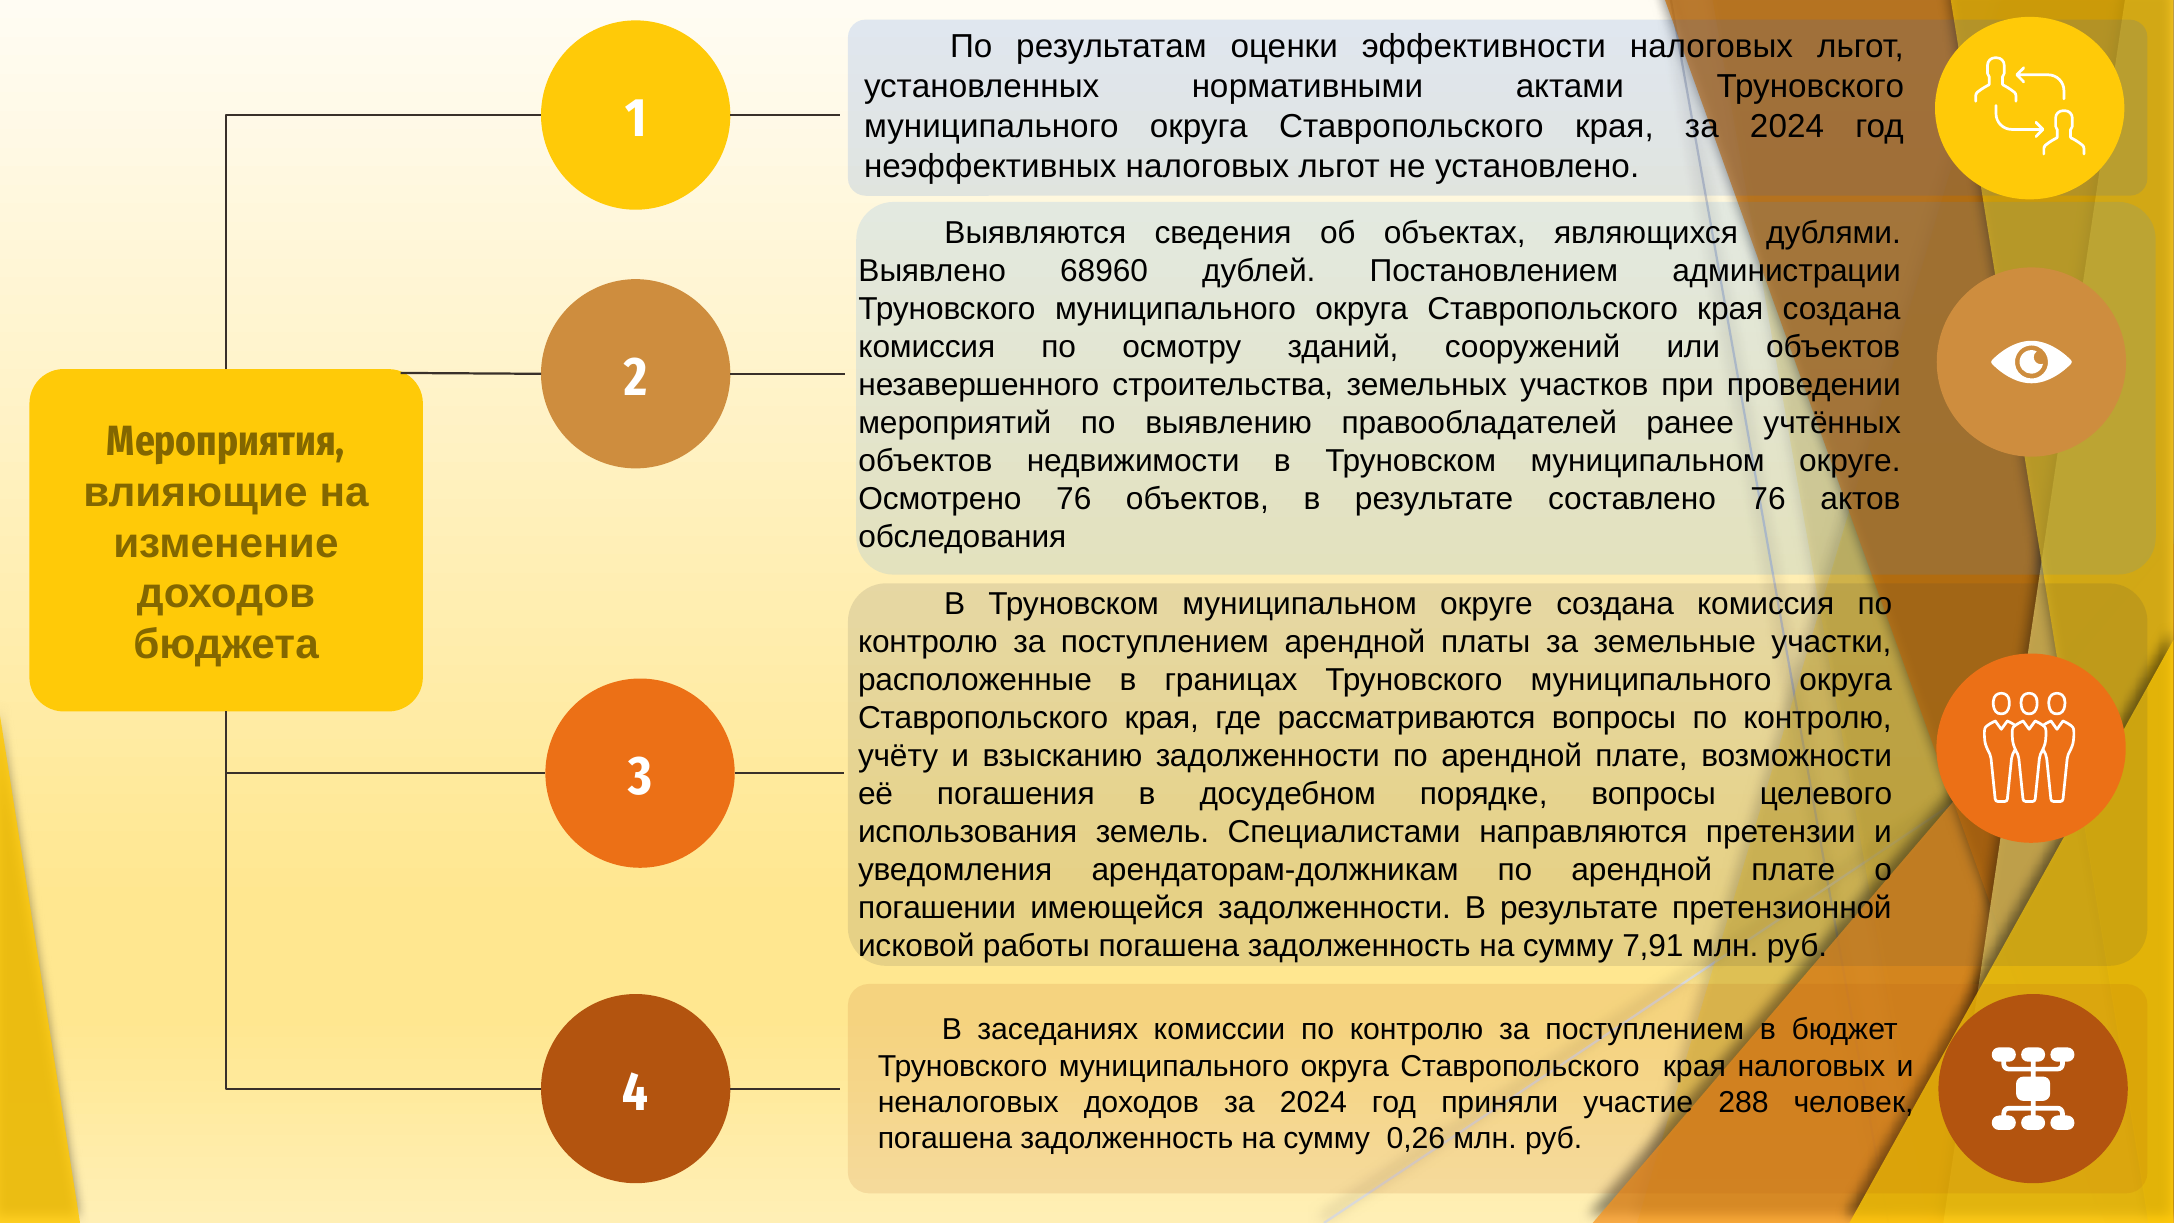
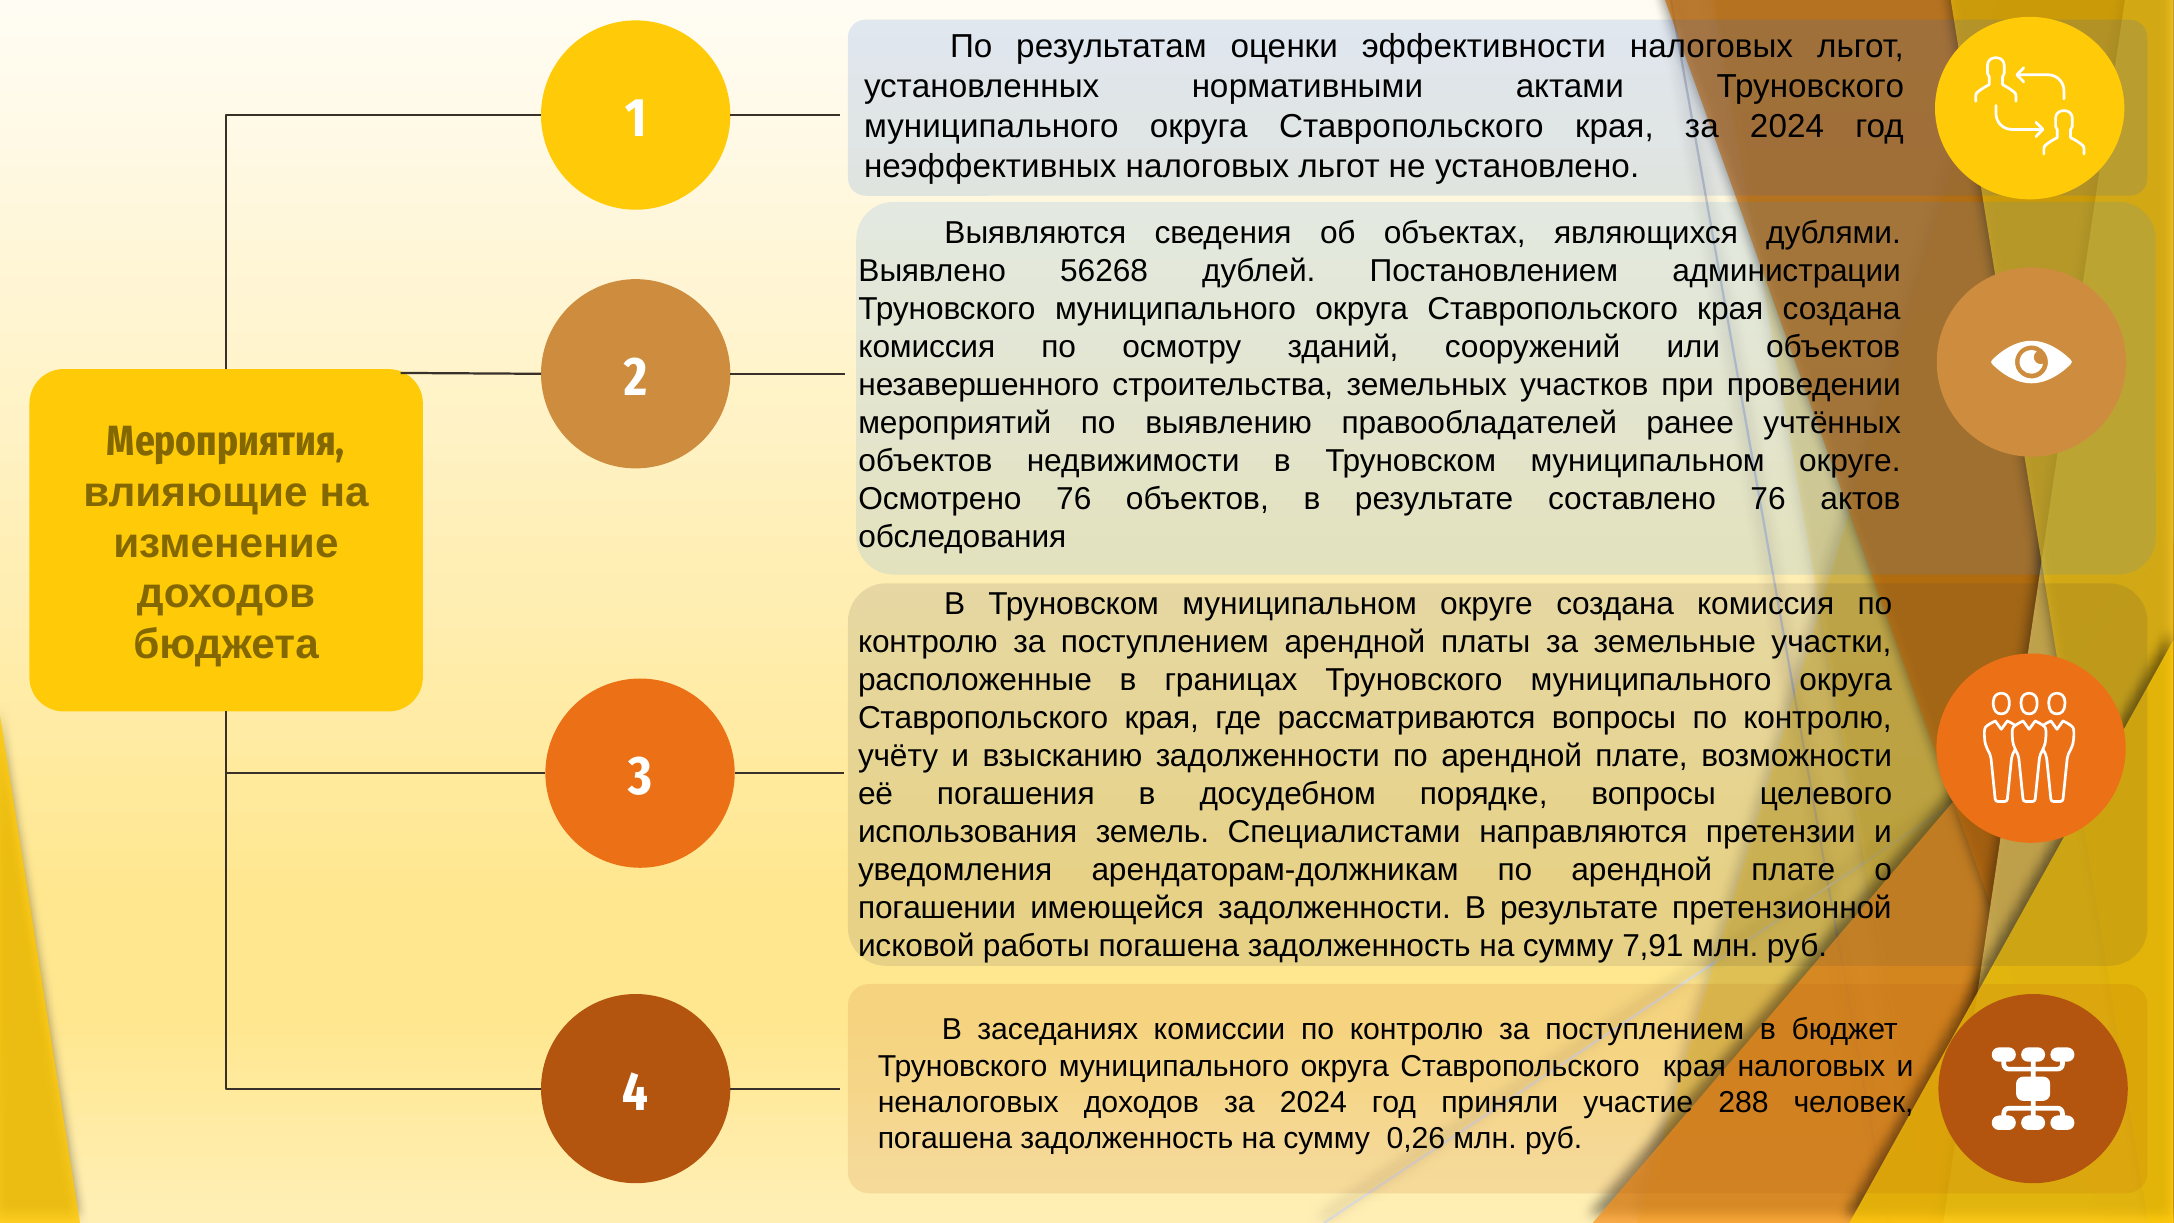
68960: 68960 -> 56268
